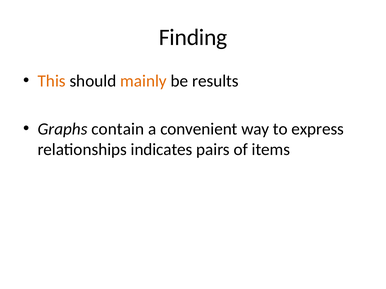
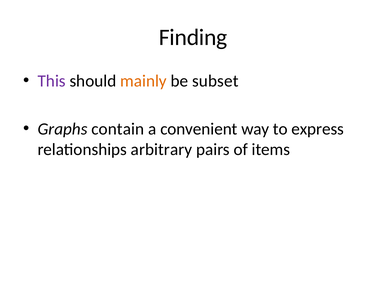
This colour: orange -> purple
results: results -> subset
indicates: indicates -> arbitrary
